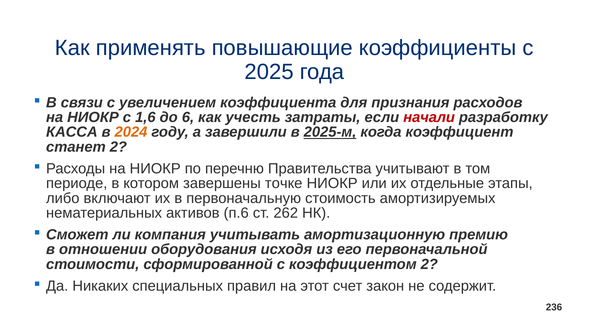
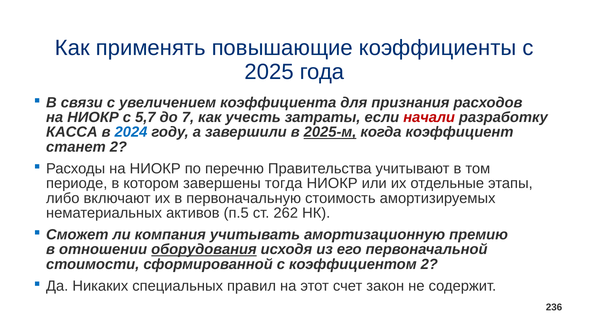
1,6: 1,6 -> 5,7
6: 6 -> 7
2024 colour: orange -> blue
точке: точке -> тогда
п.6: п.6 -> п.5
оборудования underline: none -> present
